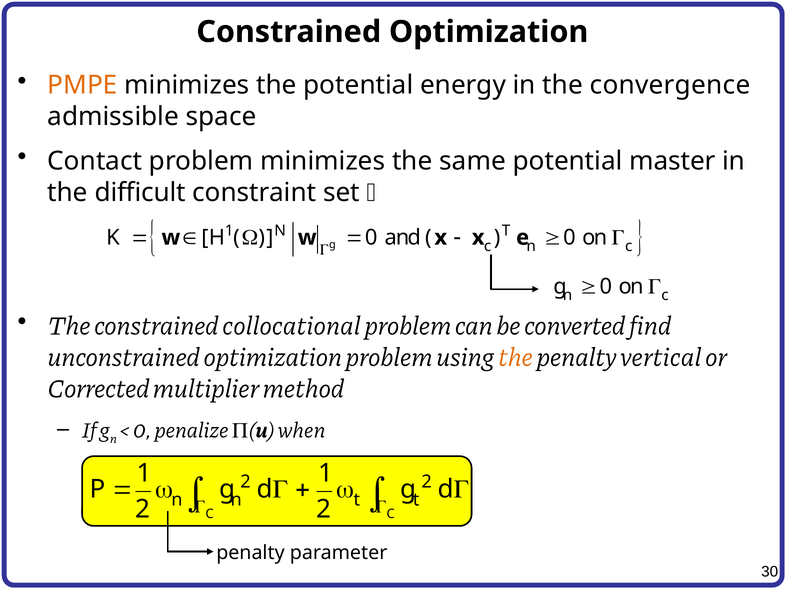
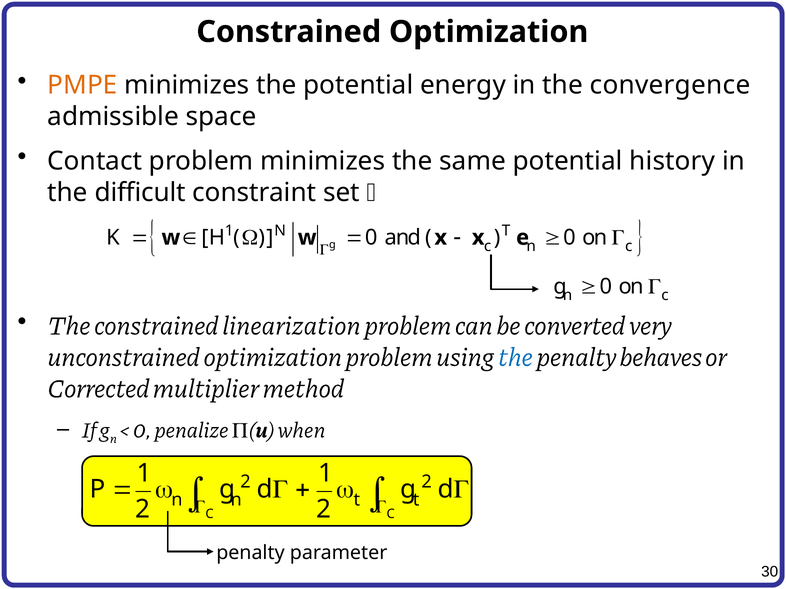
master: master -> history
collocational: collocational -> linearization
find: find -> very
the at (515, 358) colour: orange -> blue
vertical: vertical -> behaves
